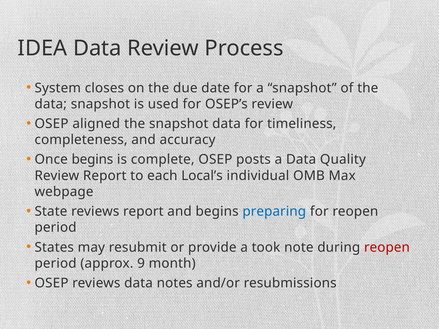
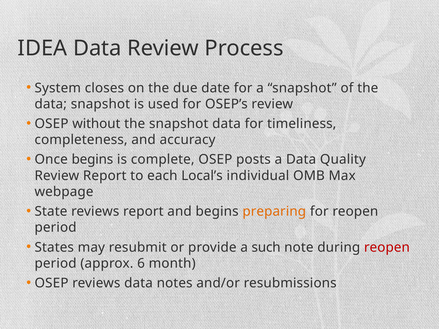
aligned: aligned -> without
preparing colour: blue -> orange
took: took -> such
9: 9 -> 6
